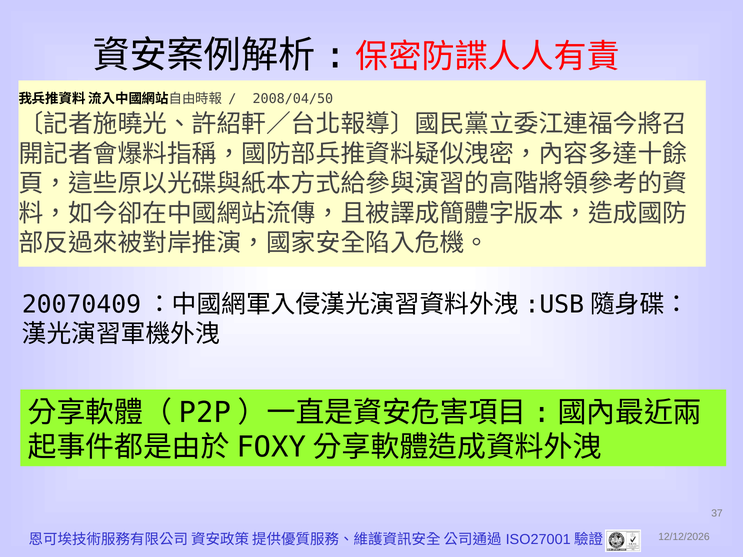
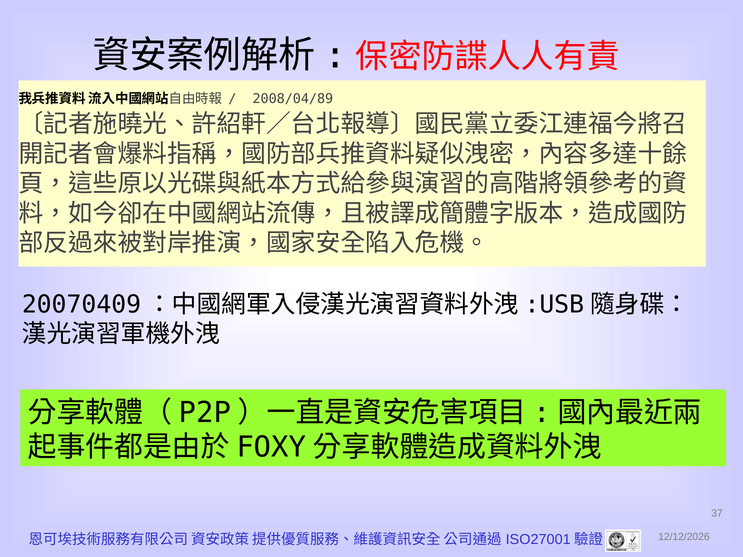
2008/04/50: 2008/04/50 -> 2008/04/89
